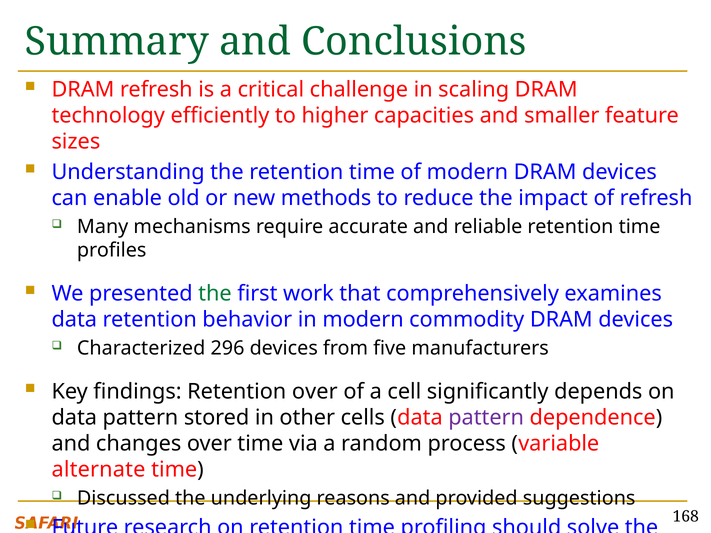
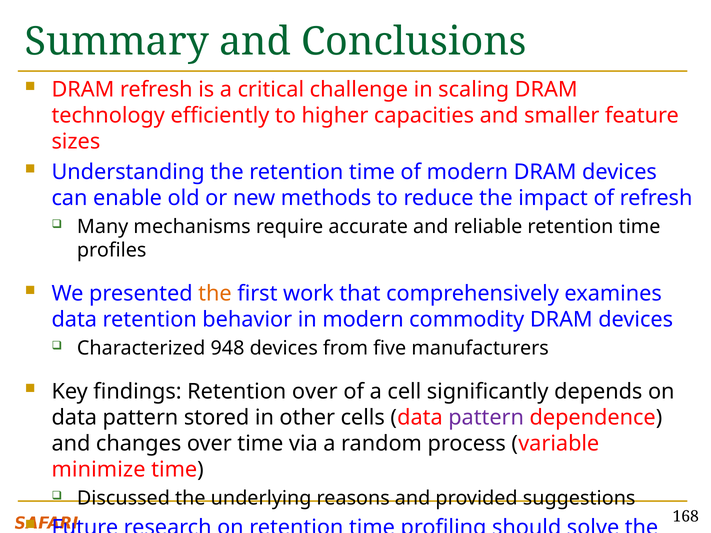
the at (215, 294) colour: green -> orange
296: 296 -> 948
alternate: alternate -> minimize
